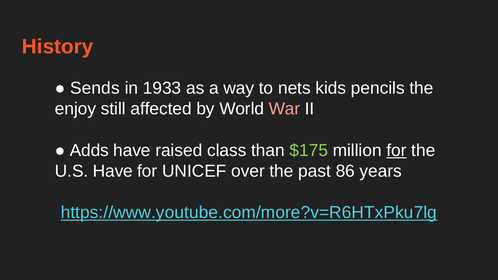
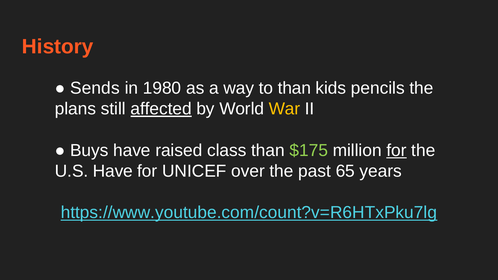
1933: 1933 -> 1980
to nets: nets -> than
enjoy: enjoy -> plans
affected underline: none -> present
War colour: pink -> yellow
Adds: Adds -> Buys
86: 86 -> 65
https://www.youtube.com/more?v=R6HTxPku7lg: https://www.youtube.com/more?v=R6HTxPku7lg -> https://www.youtube.com/count?v=R6HTxPku7lg
